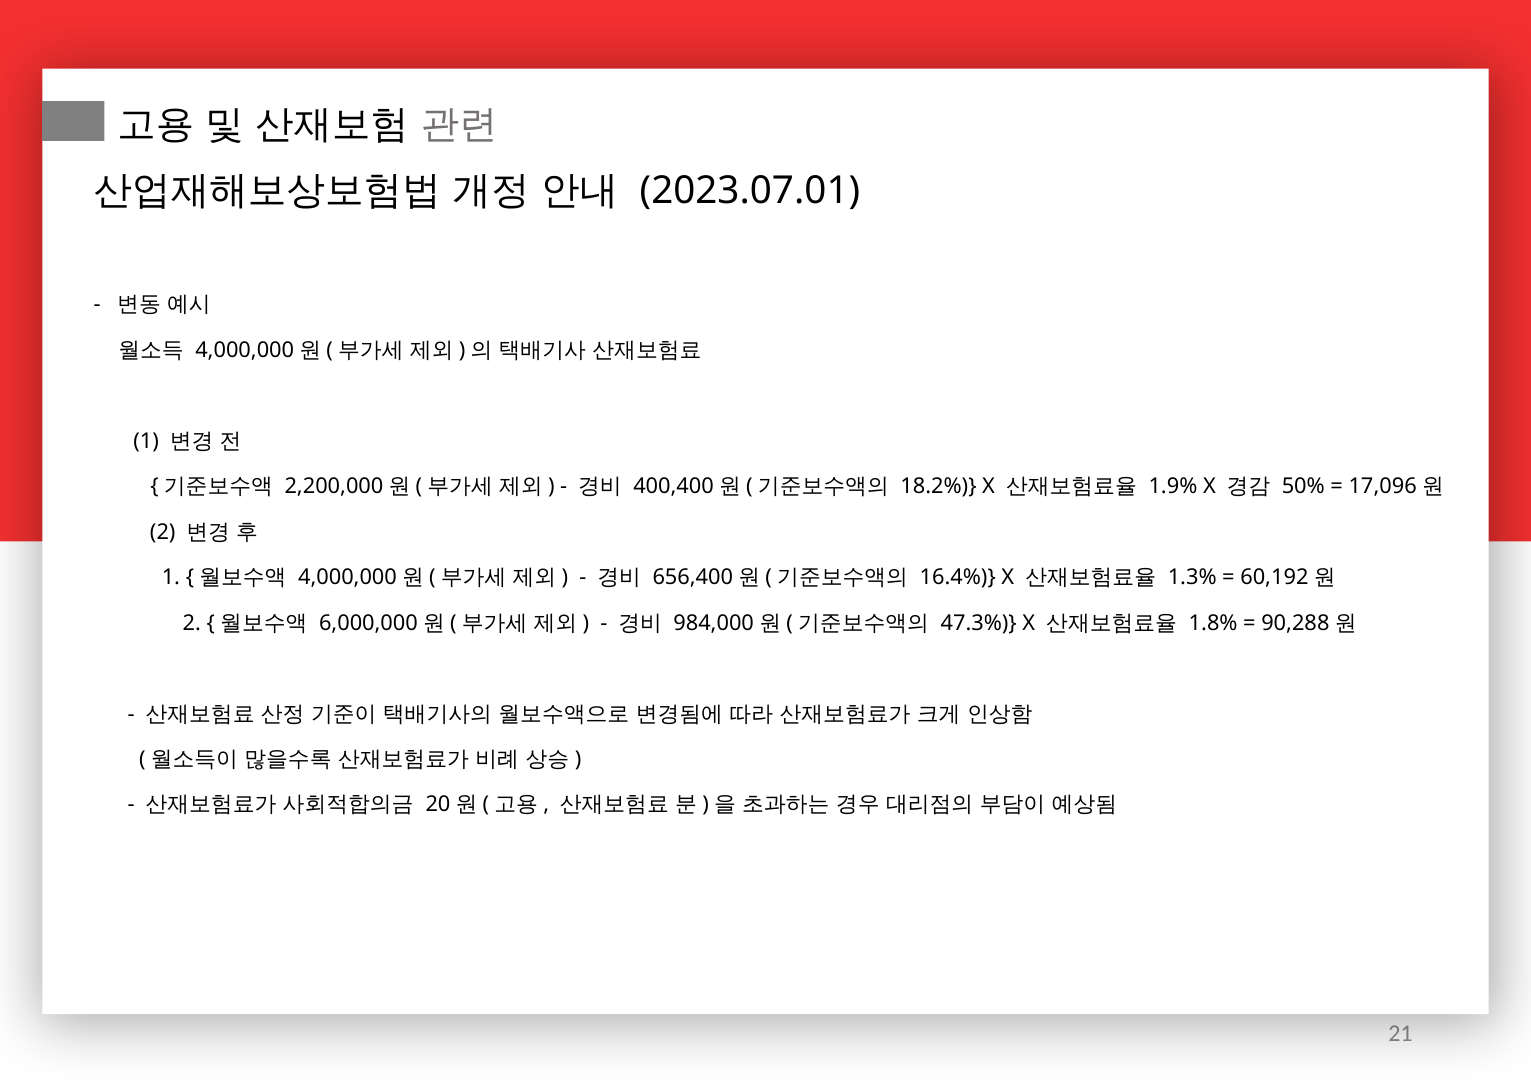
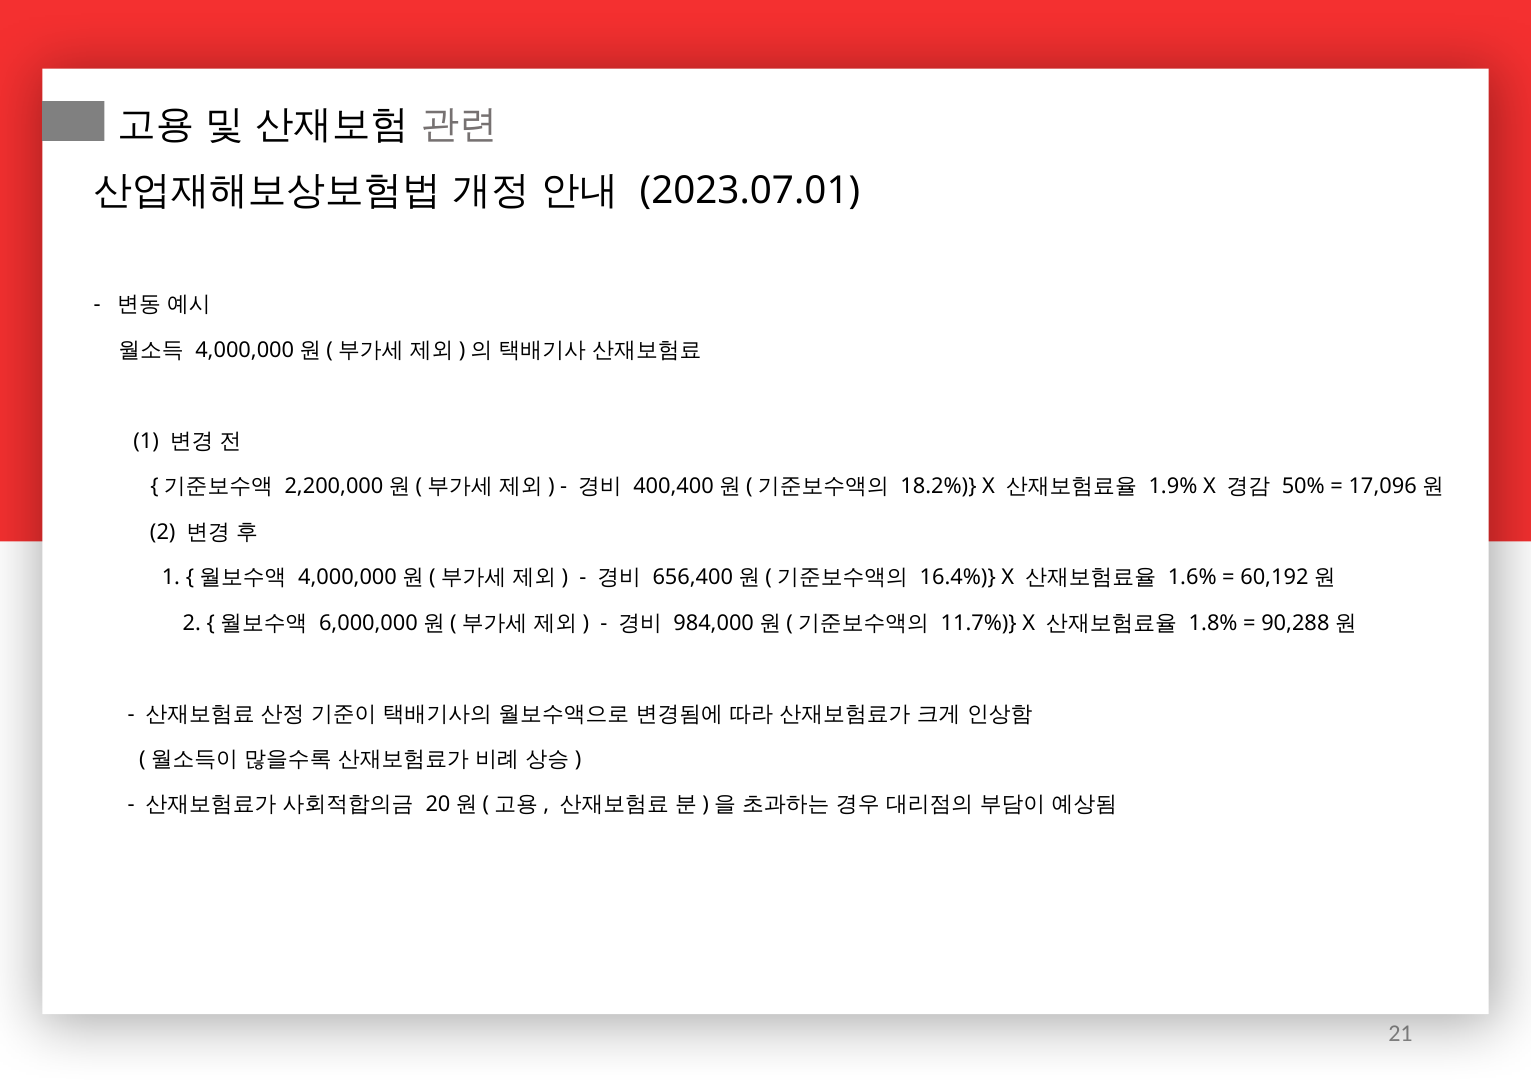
1.3%: 1.3% -> 1.6%
47.3%: 47.3% -> 11.7%
